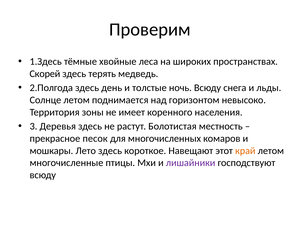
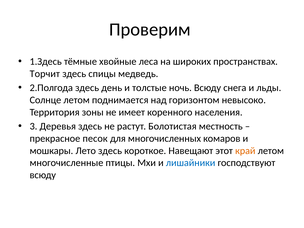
Скорей: Скорей -> Торчит
терять: терять -> спицы
лишайники colour: purple -> blue
